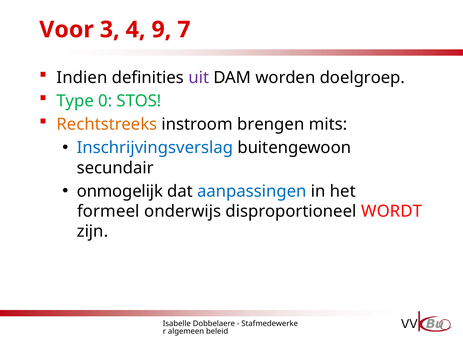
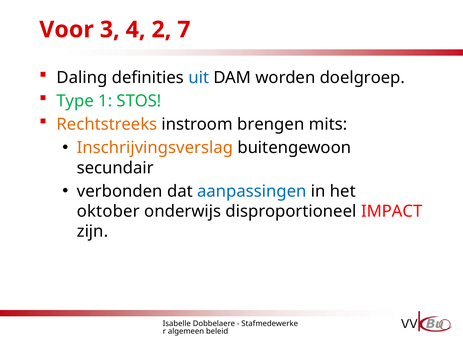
9: 9 -> 2
Indien: Indien -> Daling
uit colour: purple -> blue
0: 0 -> 1
Inschrijvingsverslag colour: blue -> orange
onmogelijk: onmogelijk -> verbonden
formeel: formeel -> oktober
WORDT: WORDT -> IMPACT
